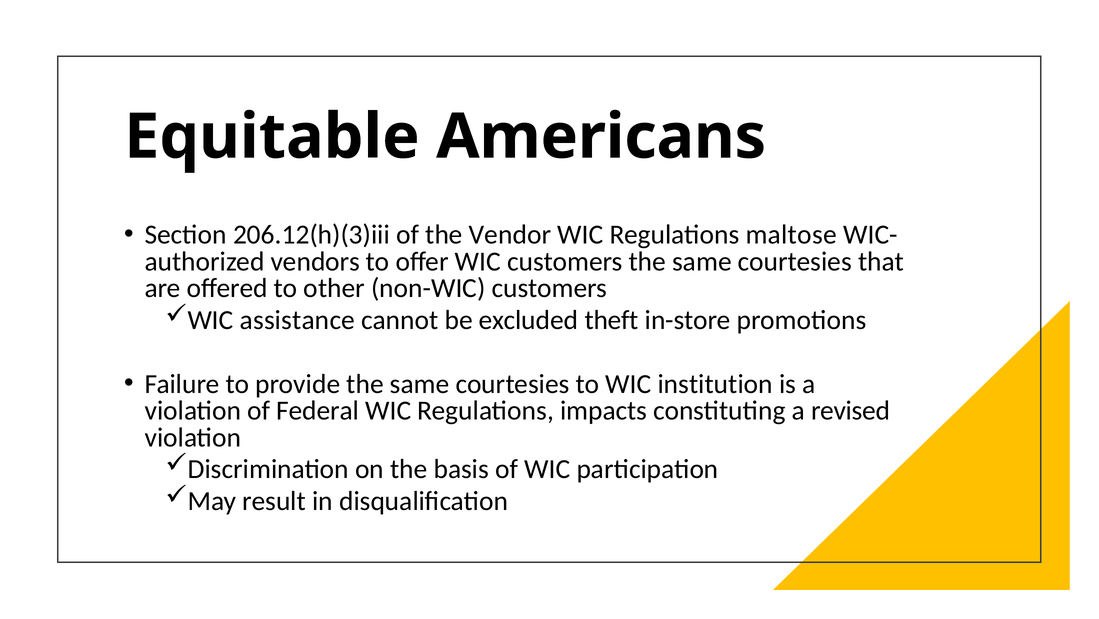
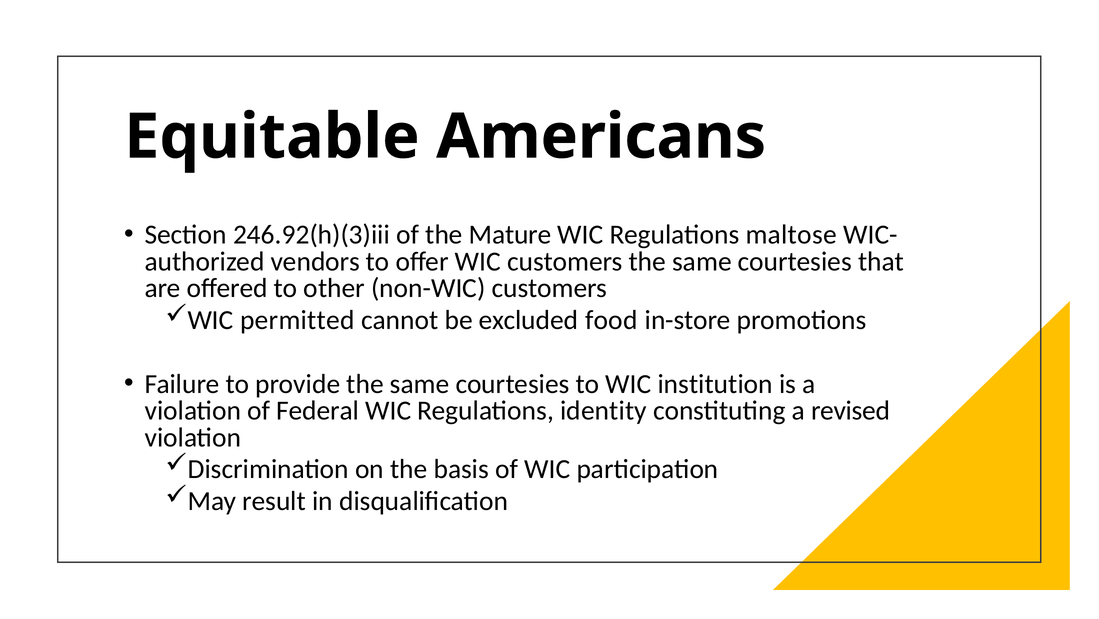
206.12(h)(3)iii: 206.12(h)(3)iii -> 246.92(h)(3)iii
Vendor: Vendor -> Mature
assistance: assistance -> permitted
theft: theft -> food
impacts: impacts -> identity
